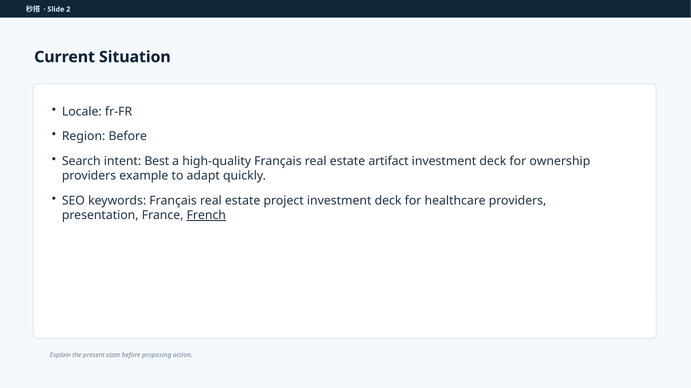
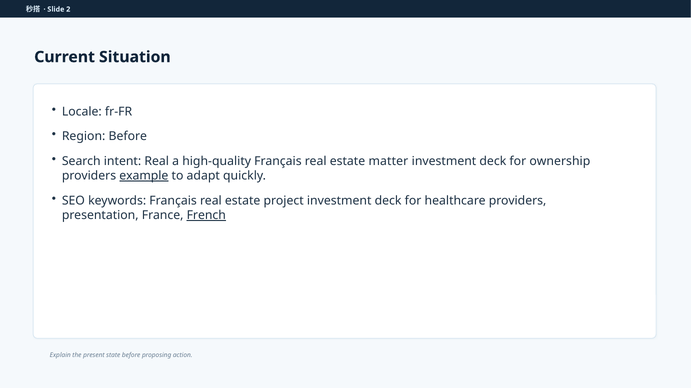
intent Best: Best -> Real
artifact: artifact -> matter
example underline: none -> present
